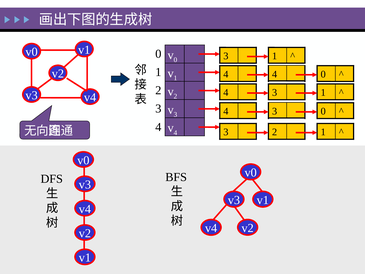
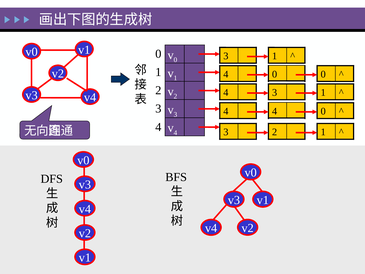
4 4: 4 -> 0
4 3: 3 -> 4
